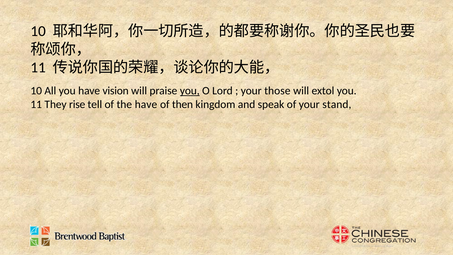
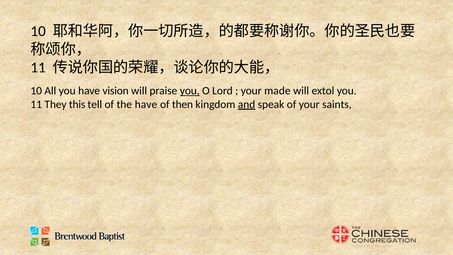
those: those -> made
rise: rise -> this
and underline: none -> present
stand: stand -> saints
